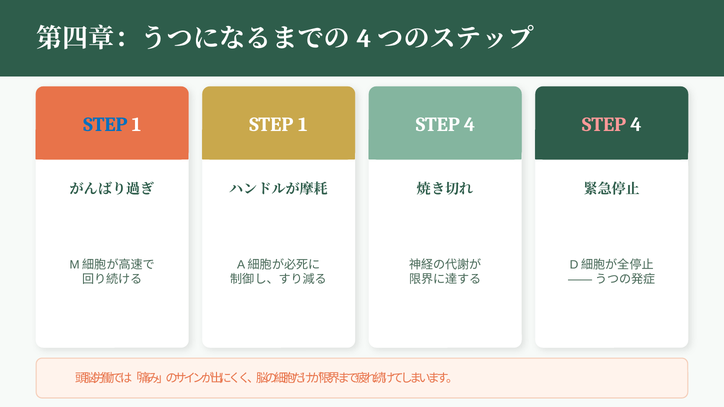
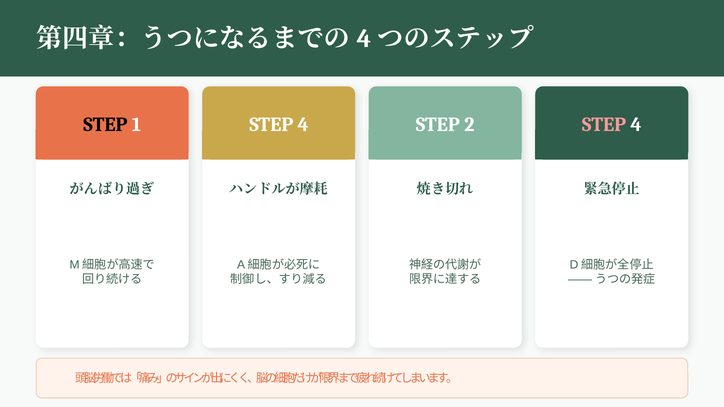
STEP at (105, 124) colour: blue -> black
1 at (303, 124): 1 -> 4
4 at (470, 124): 4 -> 2
